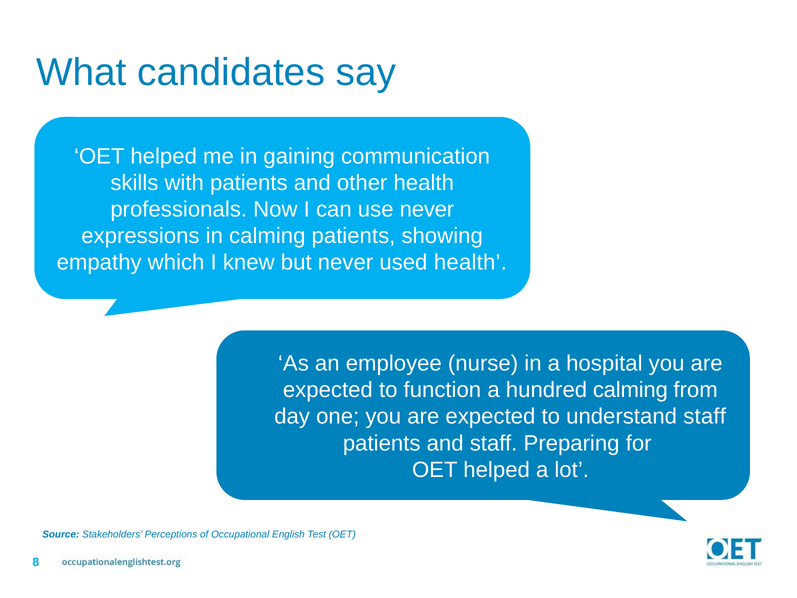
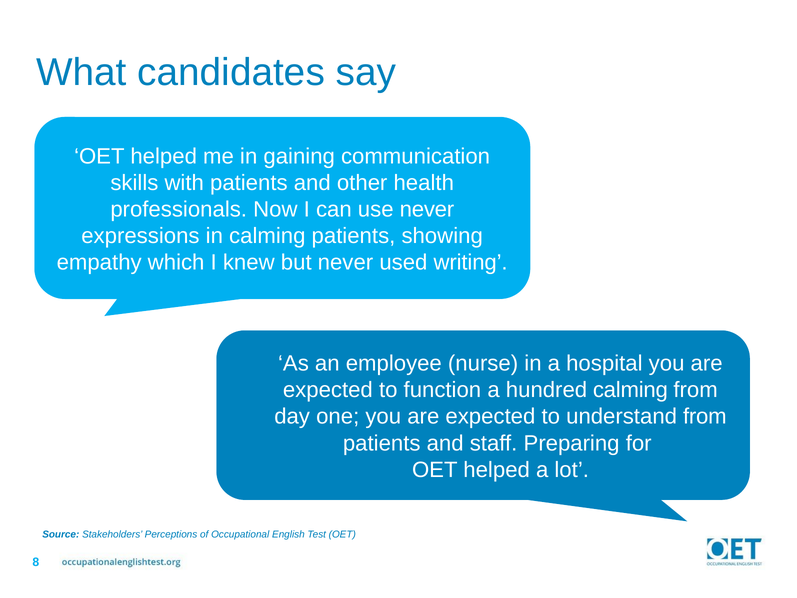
used health: health -> writing
understand staff: staff -> from
